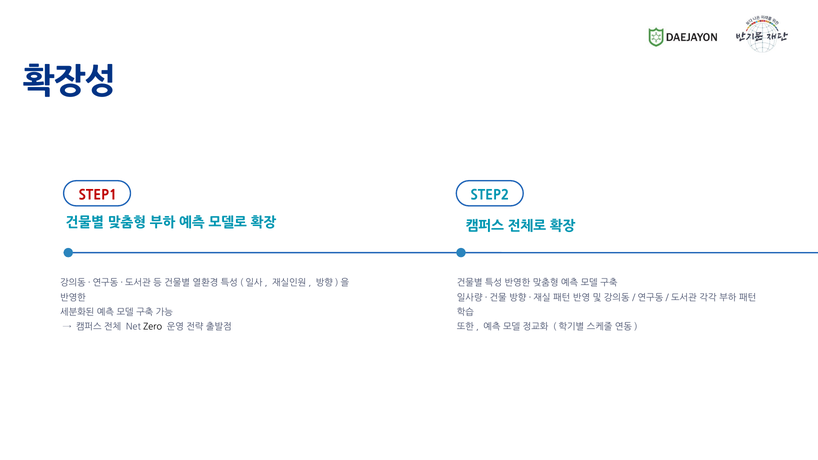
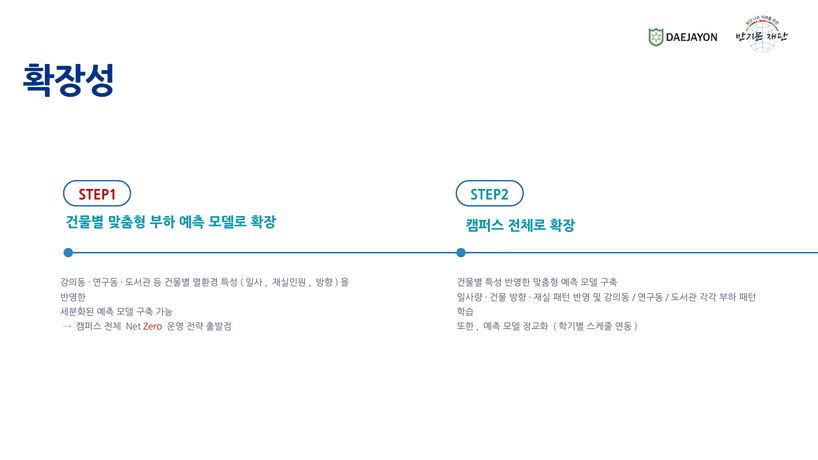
Zero colour: black -> red
